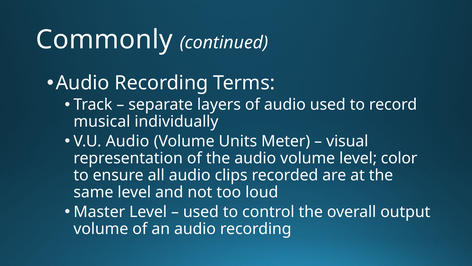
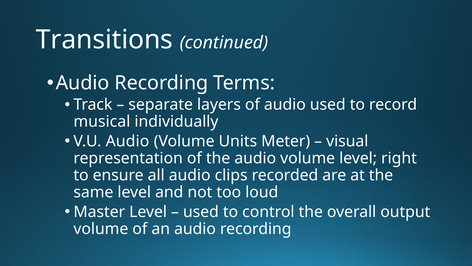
Commonly: Commonly -> Transitions
color: color -> right
